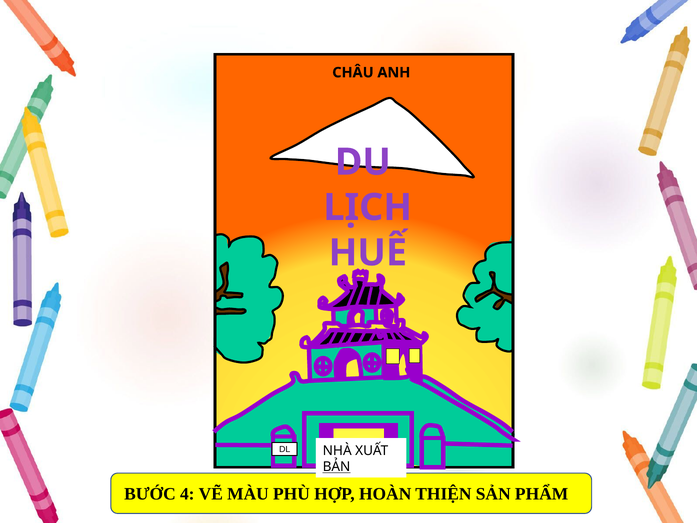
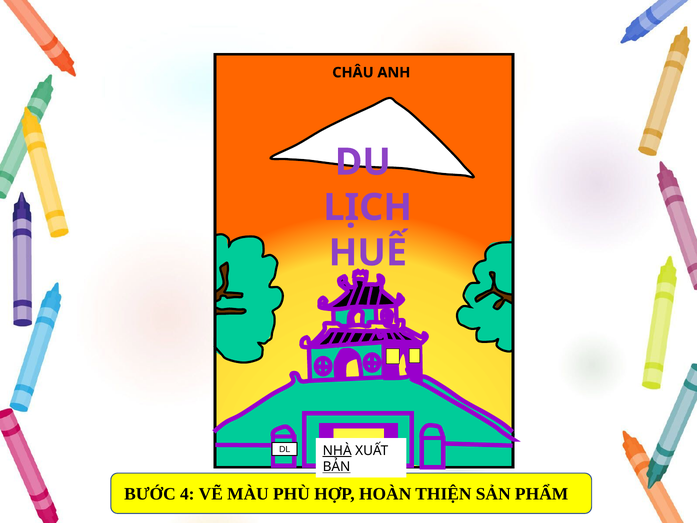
NHÀ underline: none -> present
